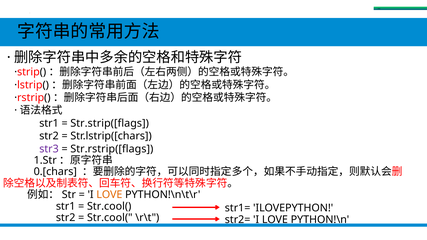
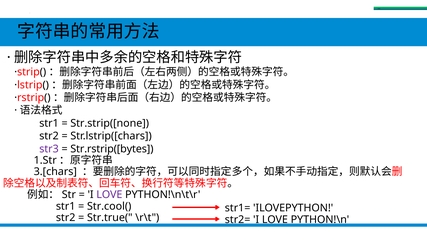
Str.strip([flags: Str.strip([flags -> Str.strip([none
Str.rstrip([flags: Str.rstrip([flags -> Str.rstrip([bytes
0.[chars: 0.[chars -> 3.[chars
LOVE at (109, 195) colour: orange -> purple
Str.cool( at (110, 218): Str.cool( -> Str.true(
